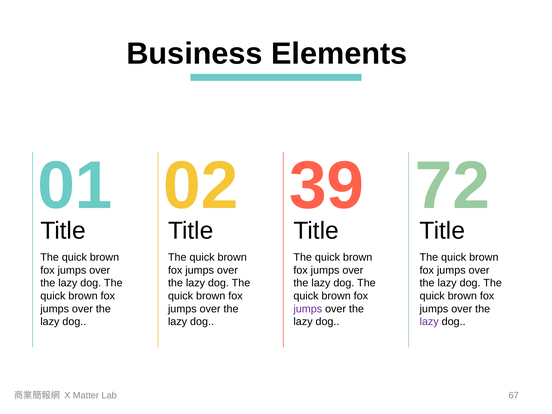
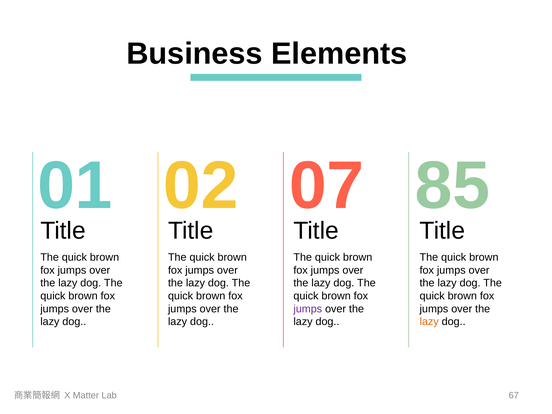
39: 39 -> 07
72: 72 -> 85
lazy at (429, 322) colour: purple -> orange
